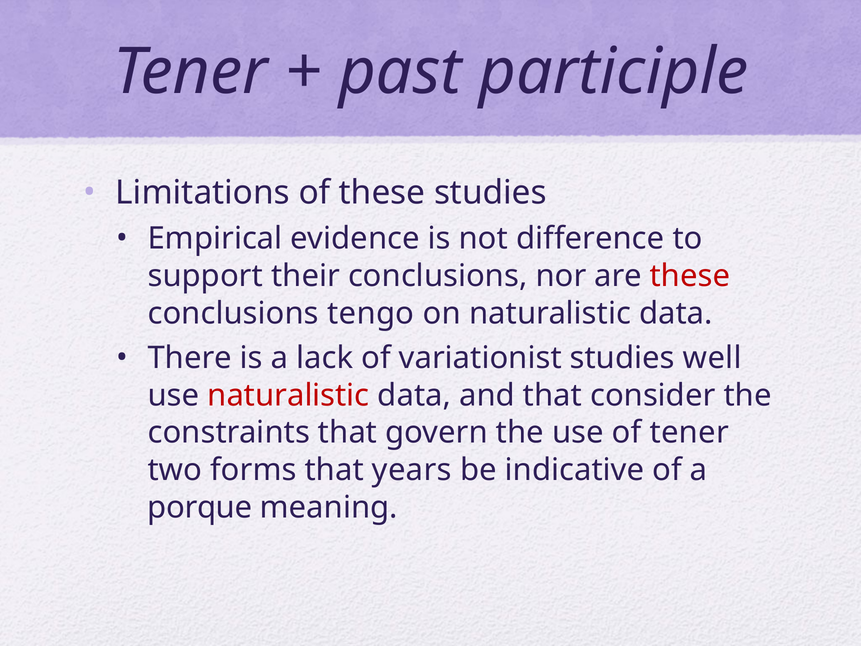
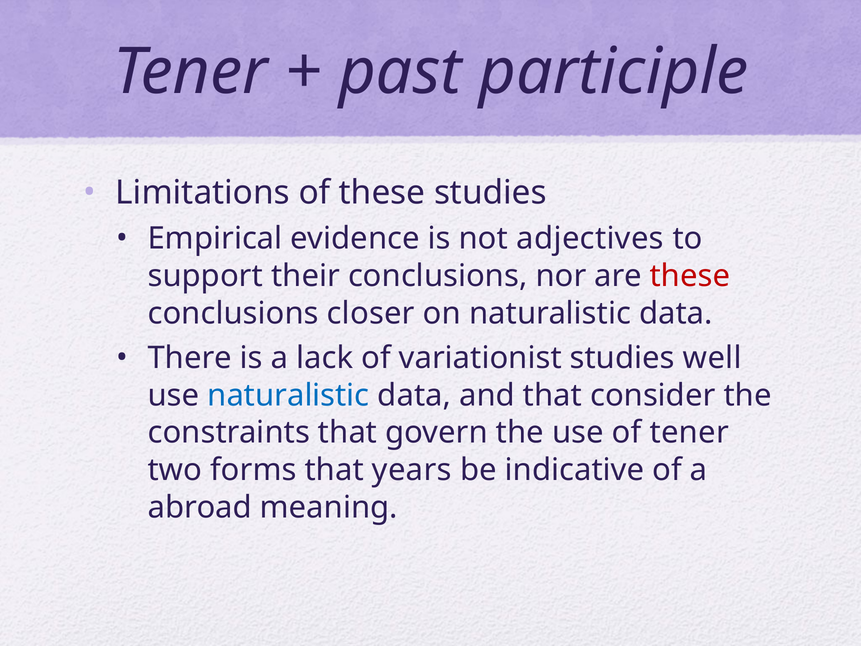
difference: difference -> adjectives
tengo: tengo -> closer
naturalistic at (288, 395) colour: red -> blue
porque: porque -> abroad
